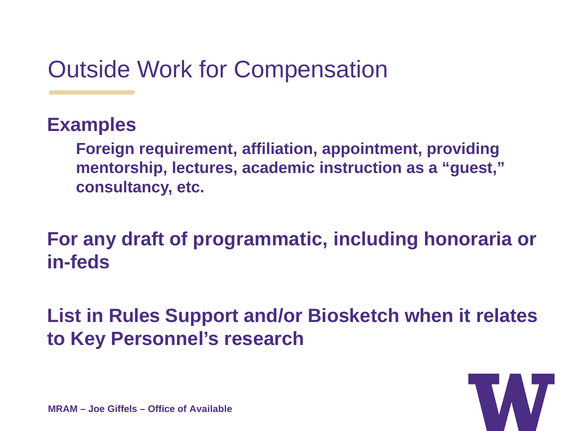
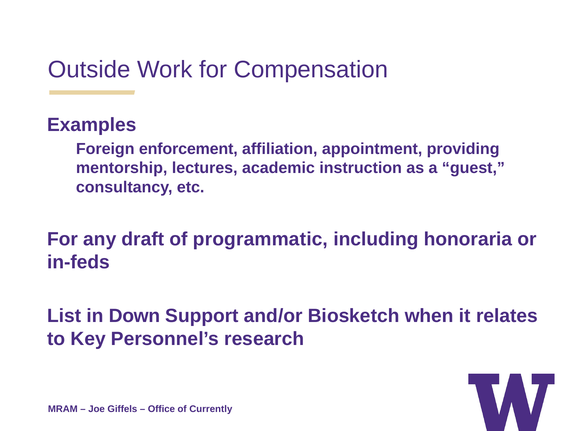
requirement: requirement -> enforcement
Rules: Rules -> Down
Available: Available -> Currently
